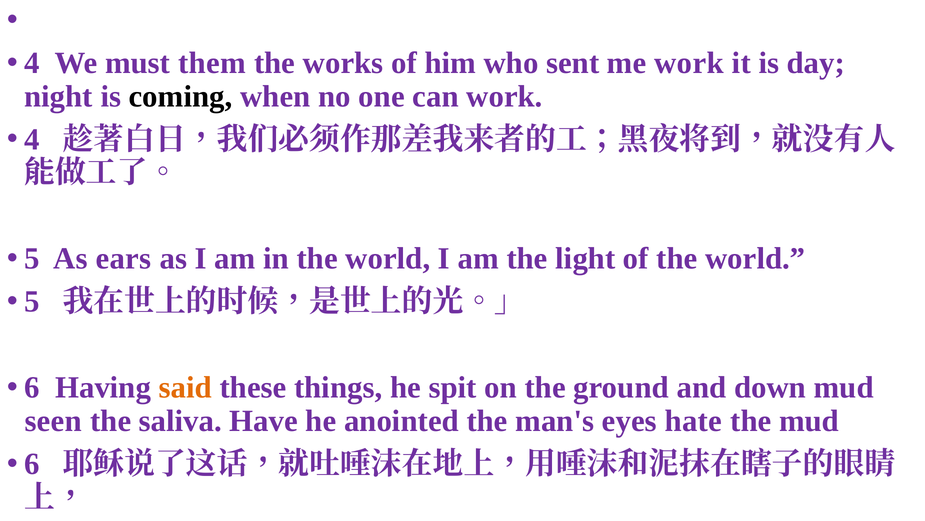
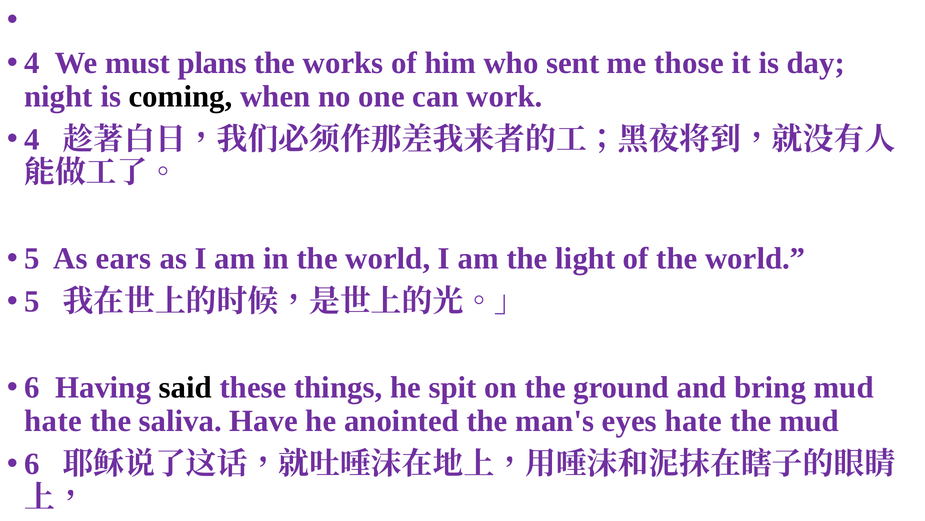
them: them -> plans
me work: work -> those
said colour: orange -> black
down: down -> bring
seen at (53, 421): seen -> hate
